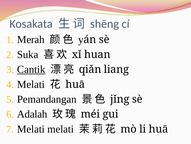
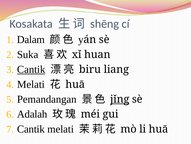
Merah: Merah -> Dalam
qiǎn: qiǎn -> biru
jǐng underline: none -> present
Melati at (31, 128): Melati -> Cantik
